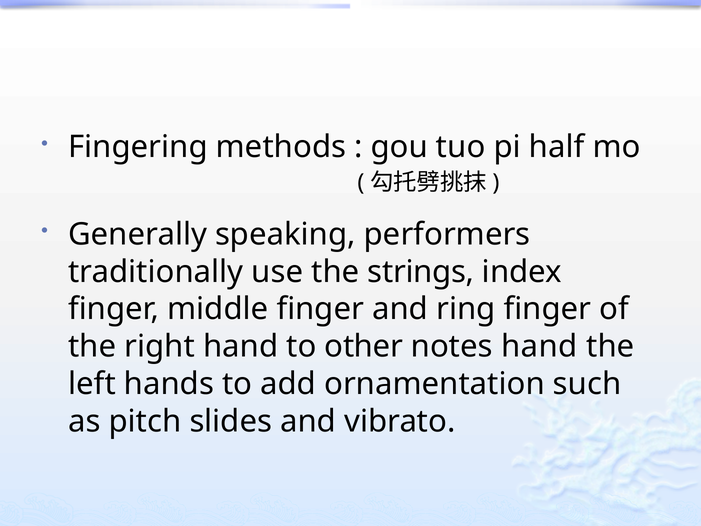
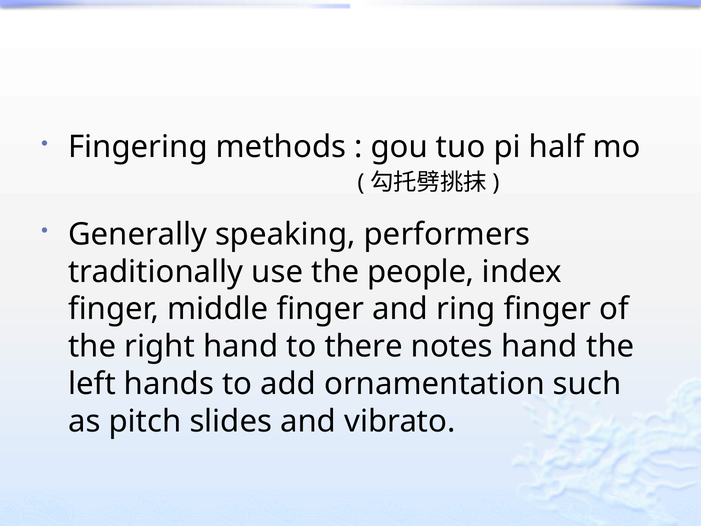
strings: strings -> people
other: other -> there
